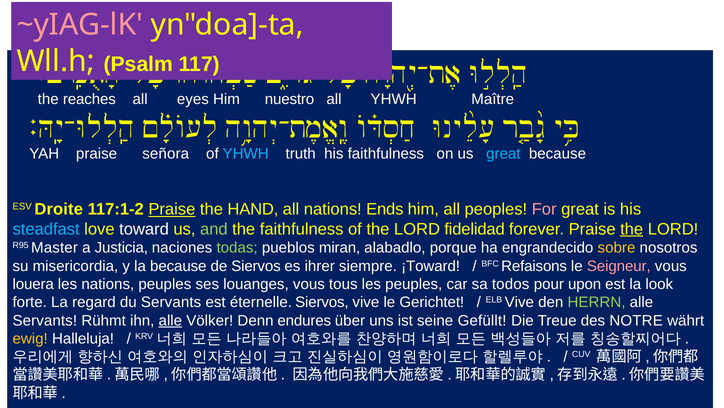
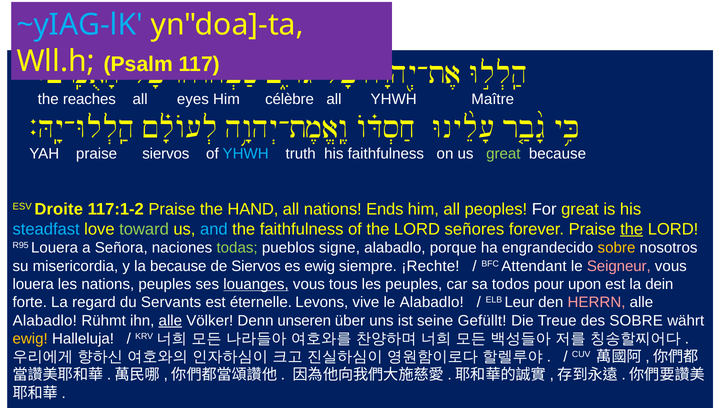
~yIAG-lK colour: pink -> light blue
nuestro: nuestro -> célèbre
praise señora: señora -> siervos
great at (503, 153) colour: light blue -> light green
Praise at (172, 209) underline: present -> none
For colour: pink -> white
toward colour: white -> light green
and colour: light green -> light blue
fidelidad: fidelidad -> señores
R95 Master: Master -> Louera
Justicia: Justicia -> Señora
miran: miran -> signe
es ihrer: ihrer -> ewig
¡Toward: ¡Toward -> ¡Rechte
Refaisons: Refaisons -> Attendant
louanges underline: none -> present
look: look -> dein
éternelle Siervos: Siervos -> Levons
le Gerichtet: Gerichtet -> Alabadlo
ELB Vive: Vive -> Leur
HERRN colour: light green -> pink
Servants at (45, 320): Servants -> Alabadlo
endures: endures -> unseren
des NOTRE: NOTRE -> SOBRE
